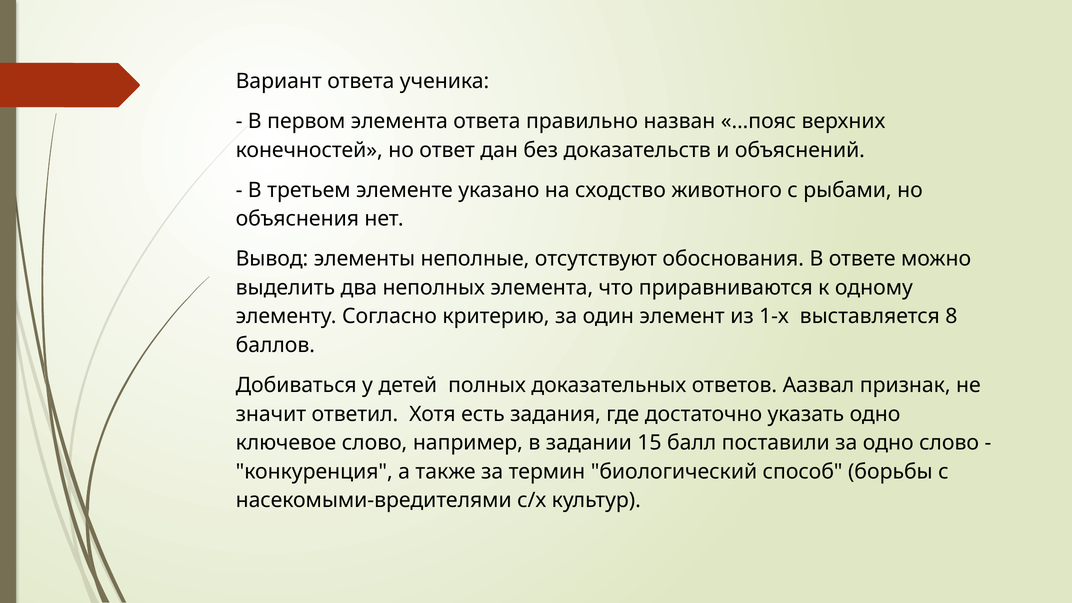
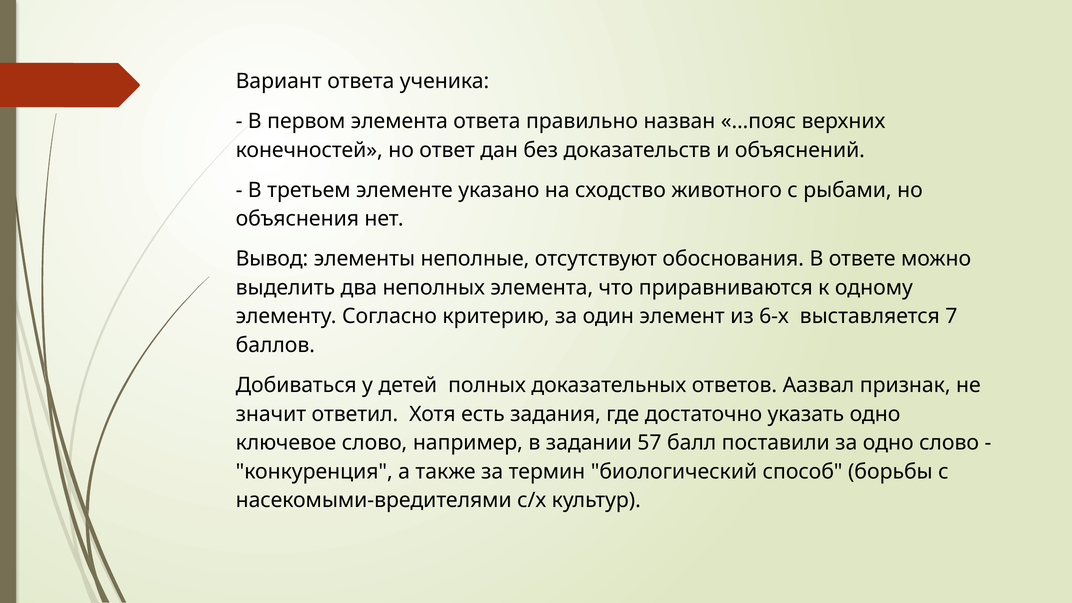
1-х: 1-х -> 6-х
8: 8 -> 7
15: 15 -> 57
